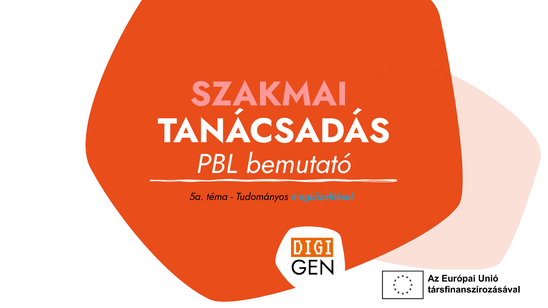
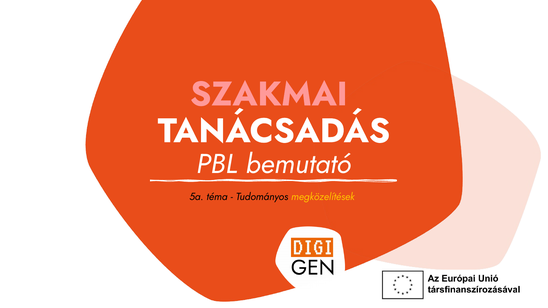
megközelítések colour: light blue -> yellow
